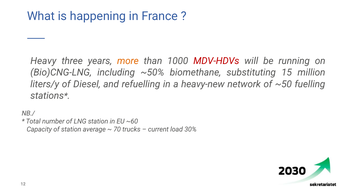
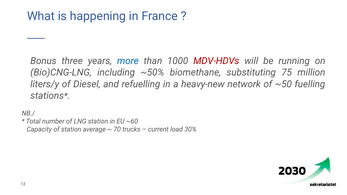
Heavy: Heavy -> Bonus
more colour: orange -> blue
15: 15 -> 75
